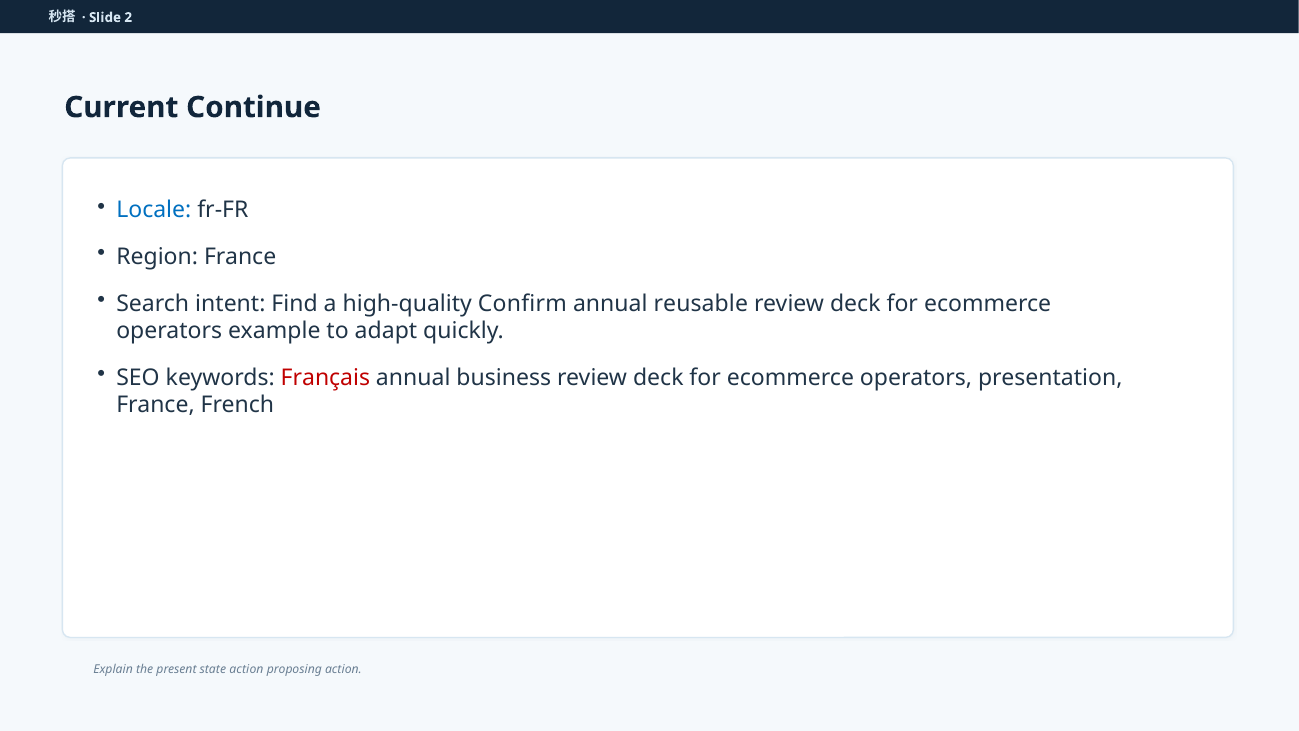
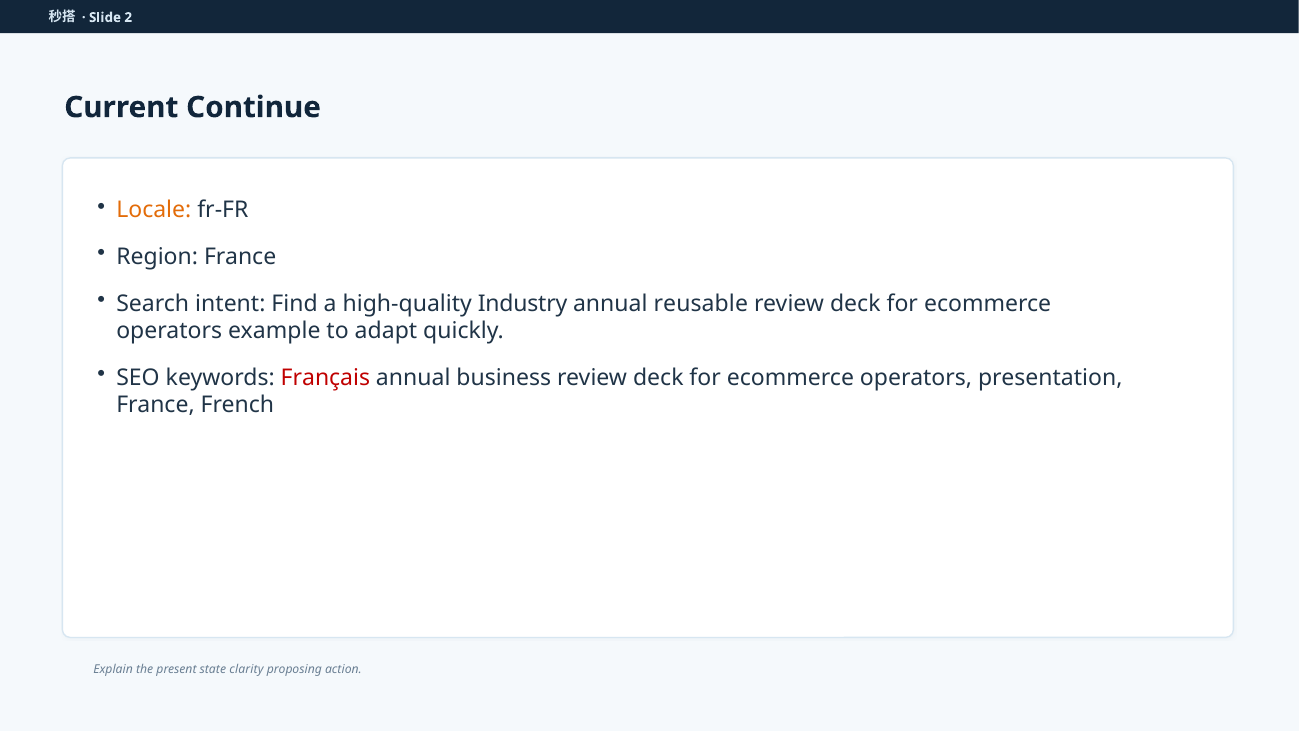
Locale colour: blue -> orange
Confirm: Confirm -> Industry
state action: action -> clarity
